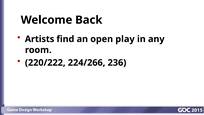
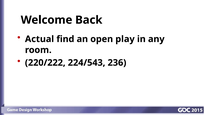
Artists: Artists -> Actual
224/266: 224/266 -> 224/543
